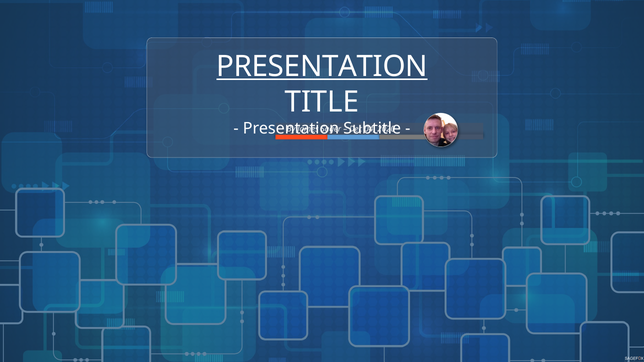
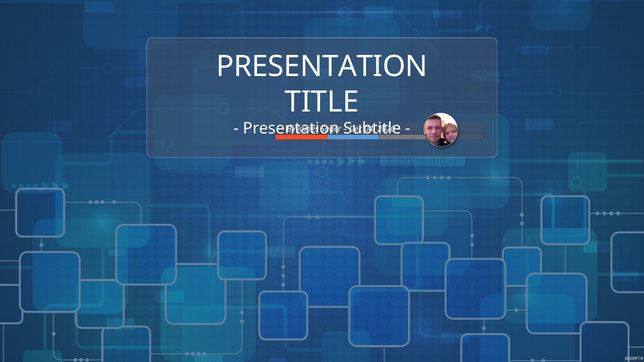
PRESENTATION at (322, 67) underline: present -> none
